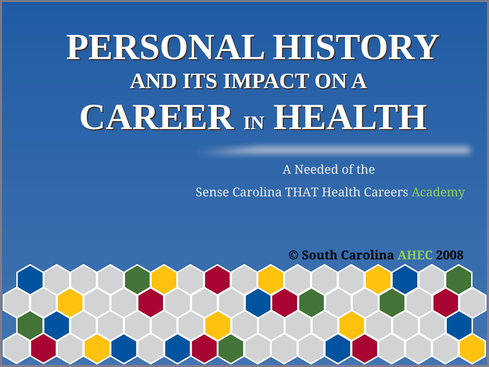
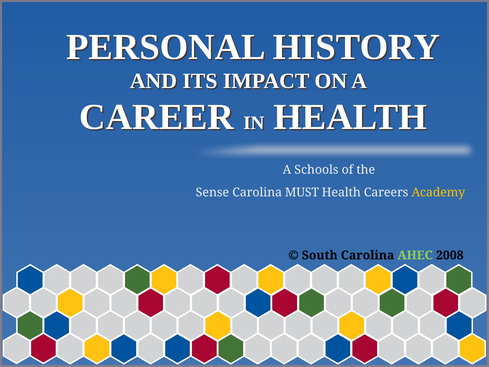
Needed: Needed -> Schools
THAT: THAT -> MUST
Academy colour: light green -> yellow
